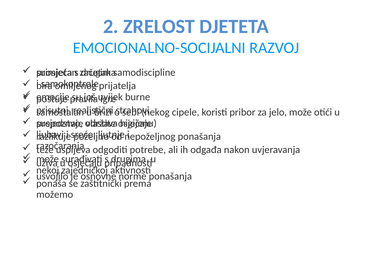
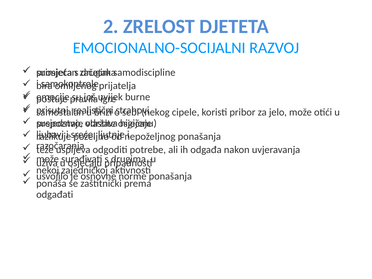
možemo: možemo -> odgađati
